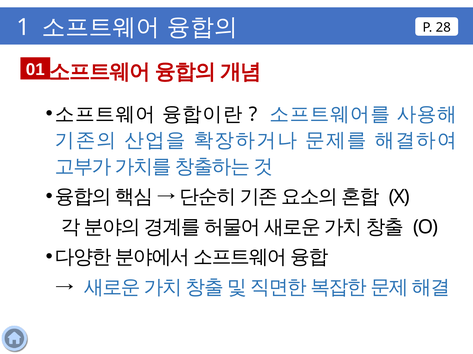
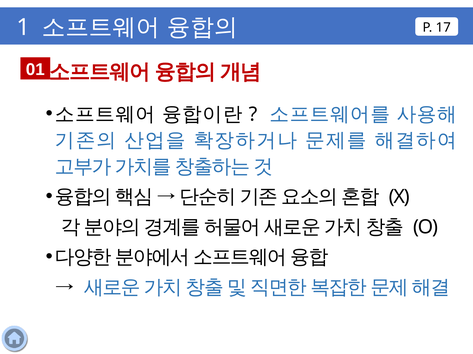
28: 28 -> 17
